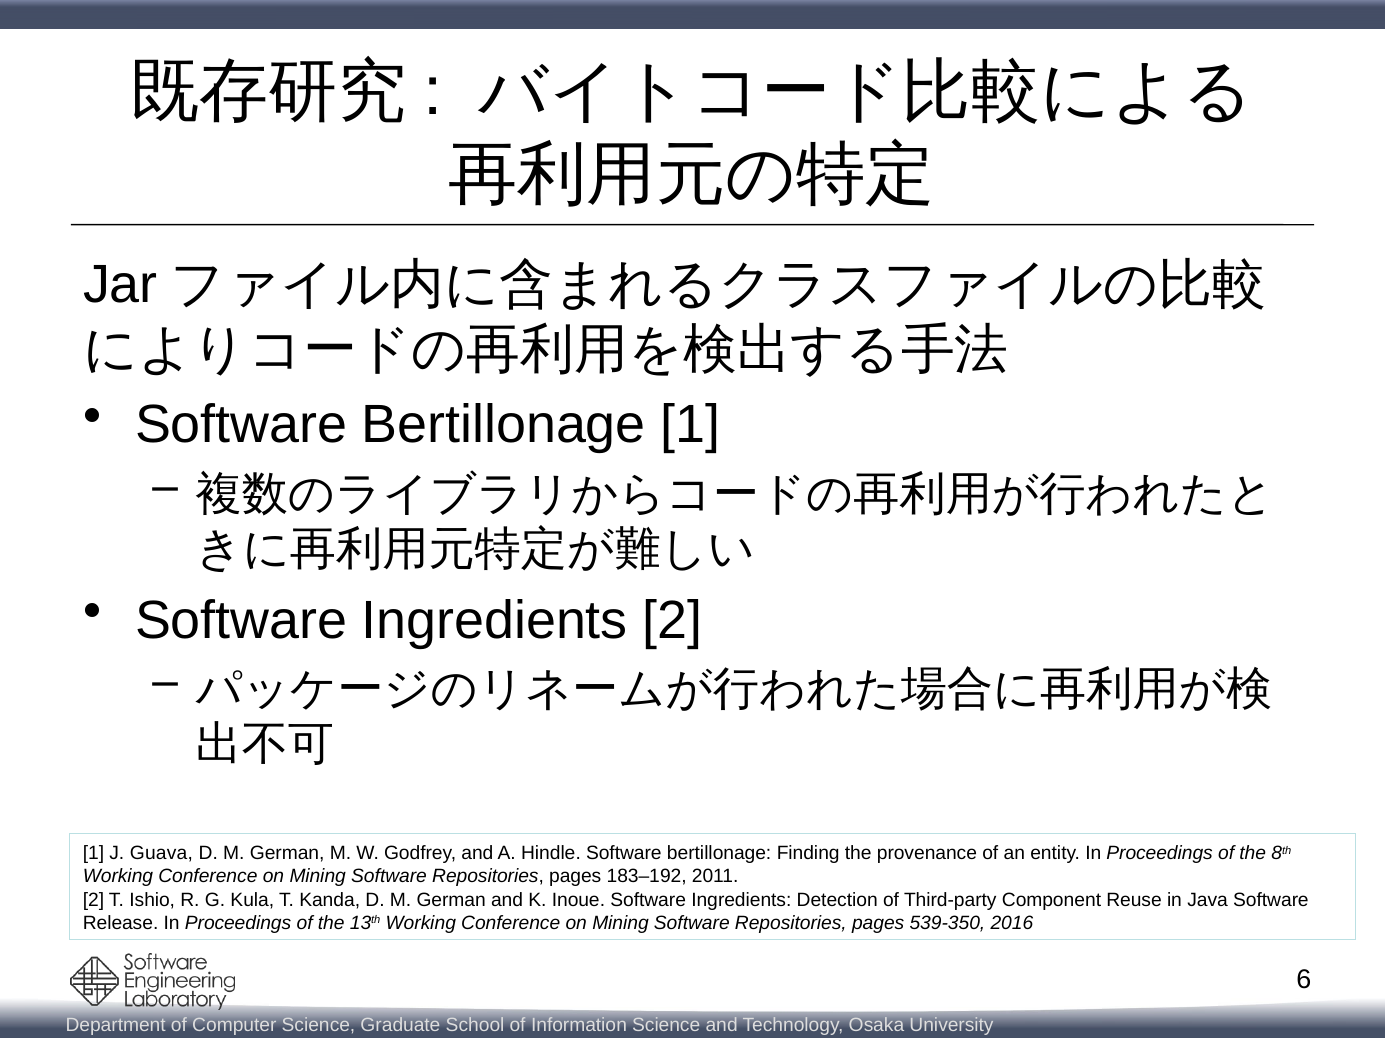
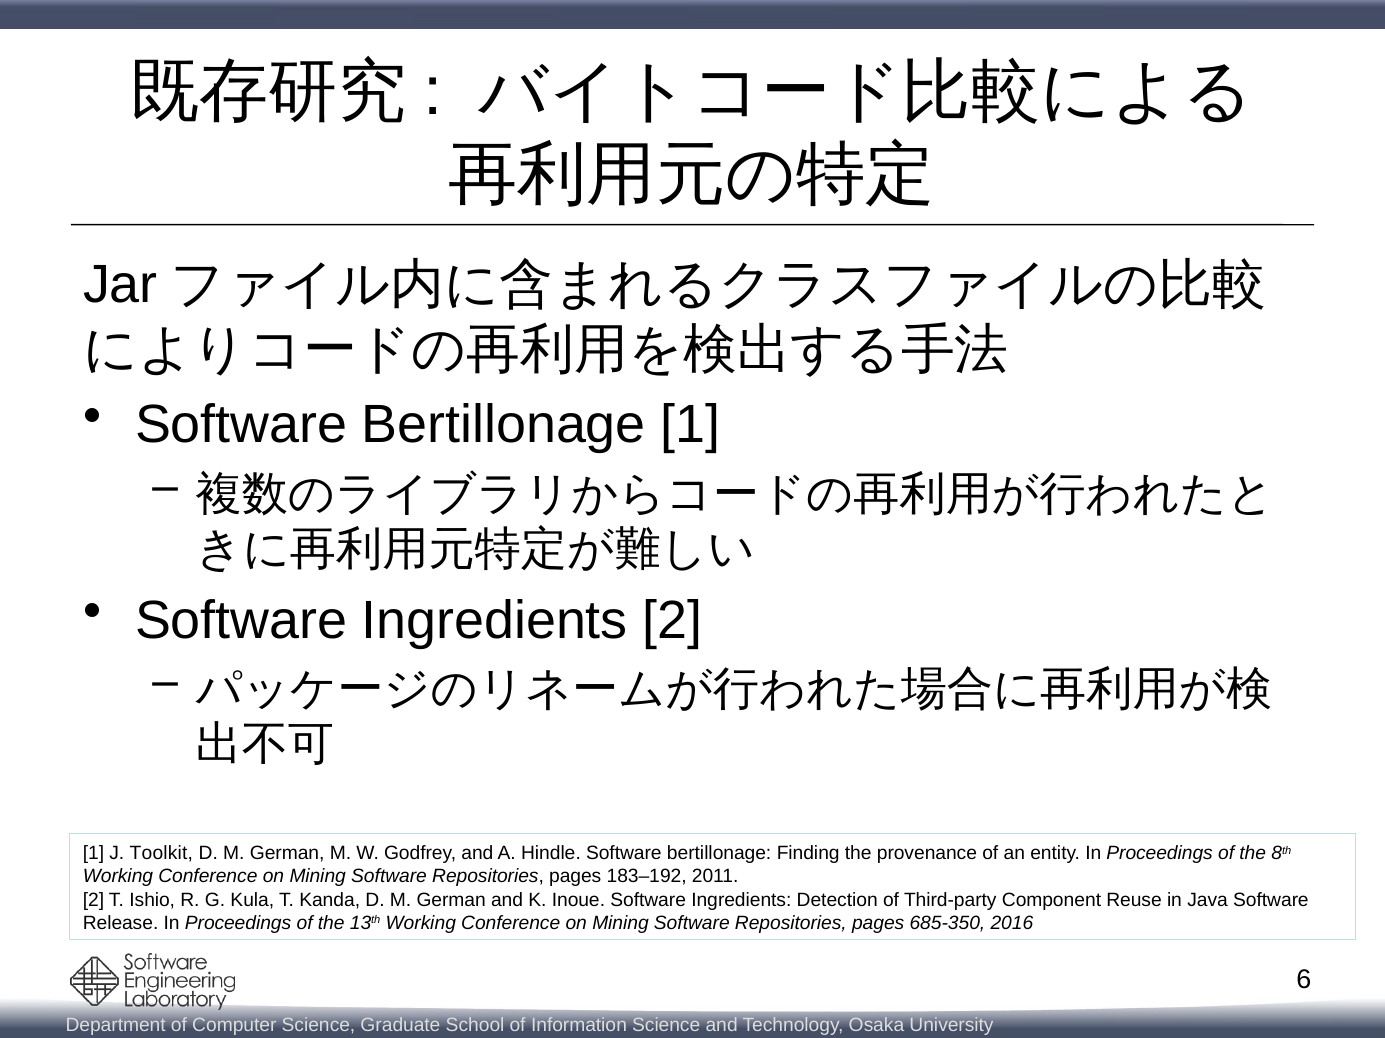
Guava: Guava -> Toolkit
539-350: 539-350 -> 685-350
